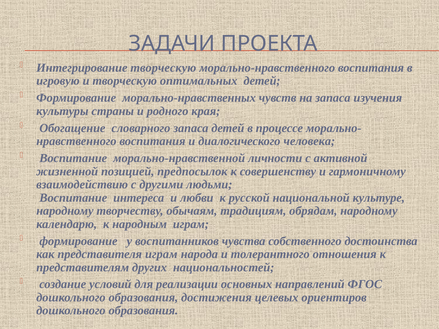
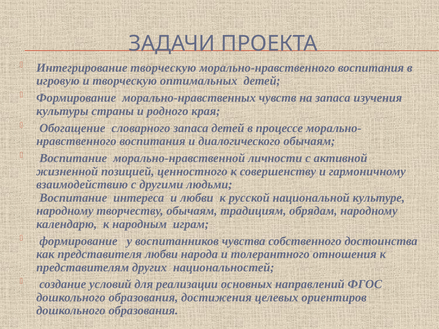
диалогического человека: человека -> обычаям
предпосылок: предпосылок -> ценностного
представителя играм: играм -> любви
